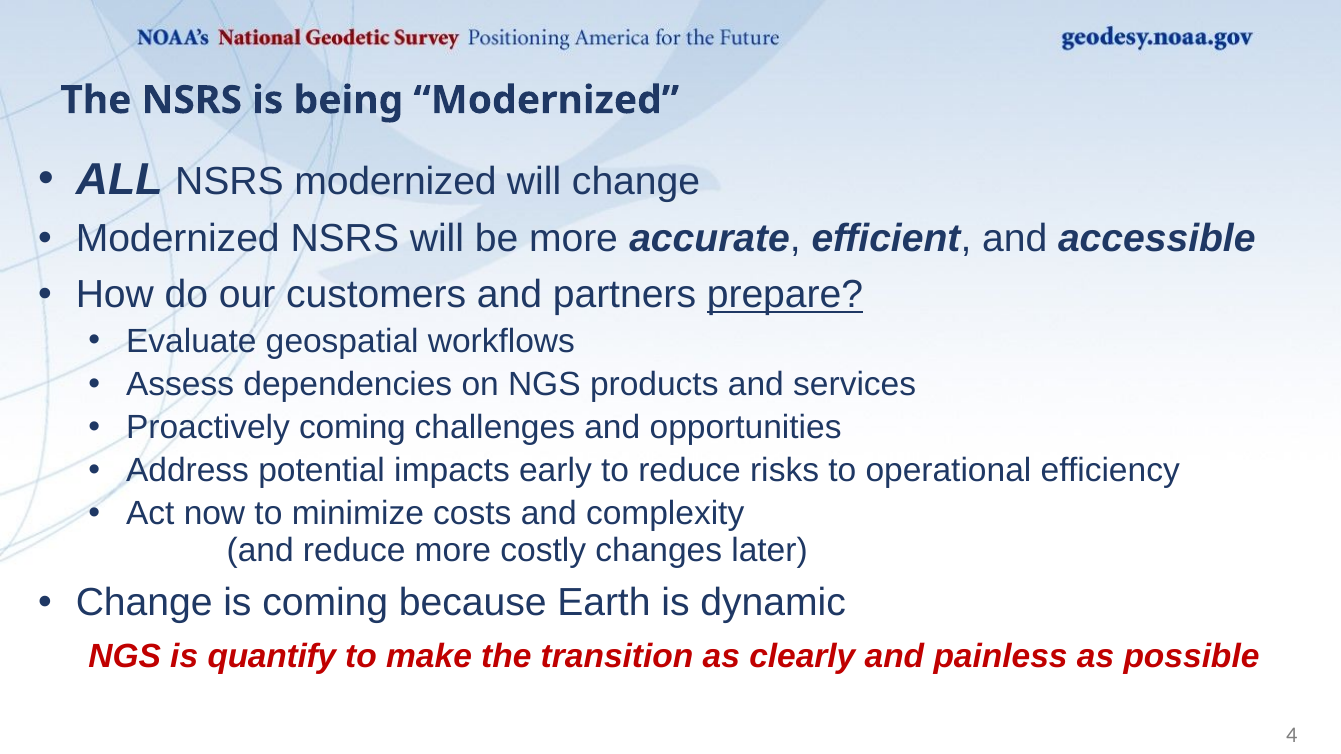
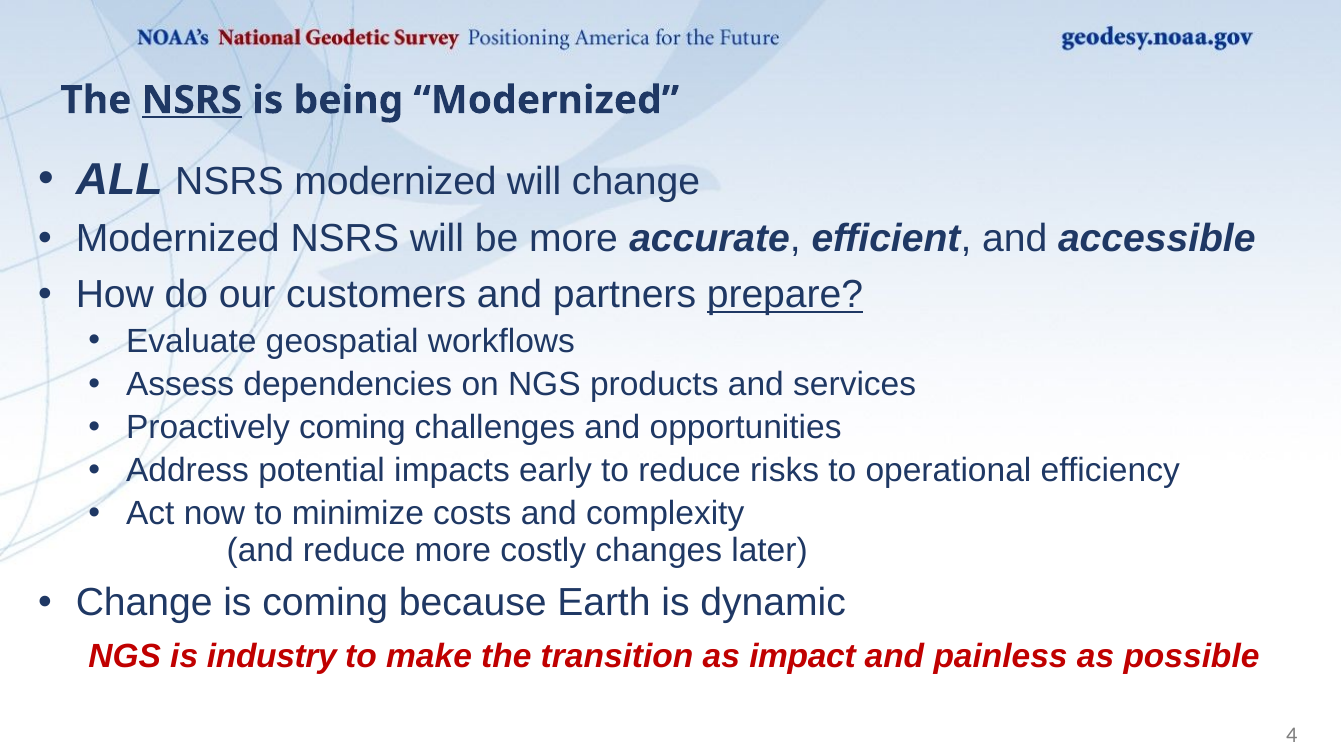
NSRS at (192, 100) underline: none -> present
quantify: quantify -> industry
clearly: clearly -> impact
